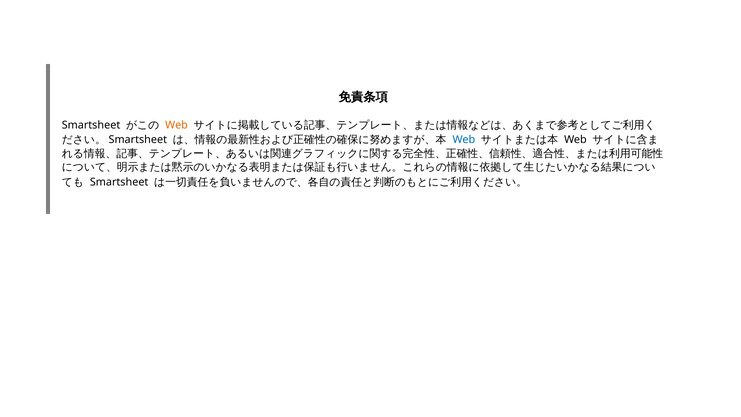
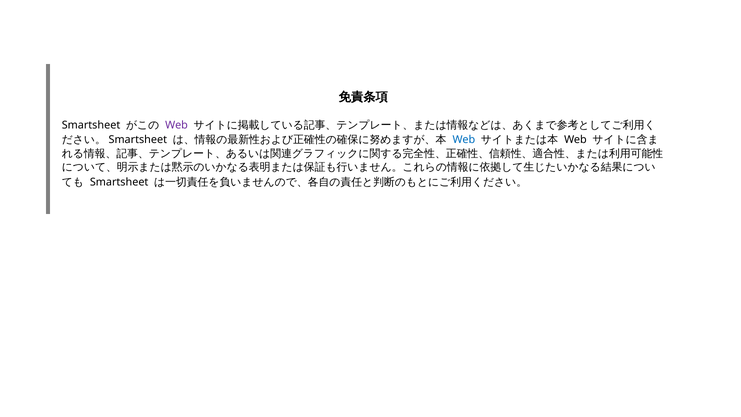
Web at (177, 125) colour: orange -> purple
